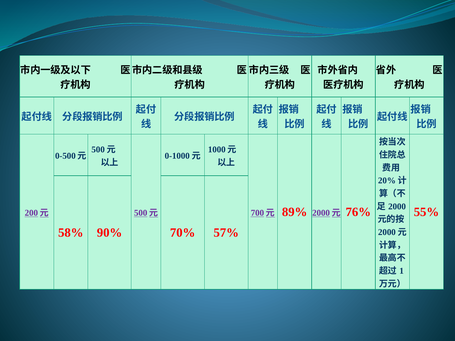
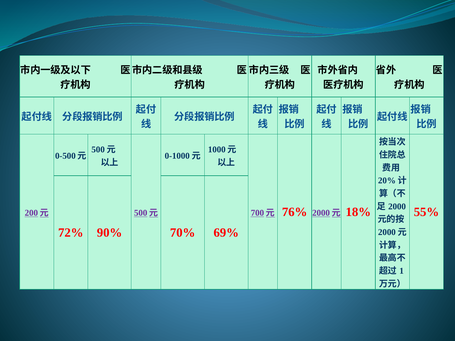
89%: 89% -> 76%
76%: 76% -> 18%
58%: 58% -> 72%
57%: 57% -> 69%
